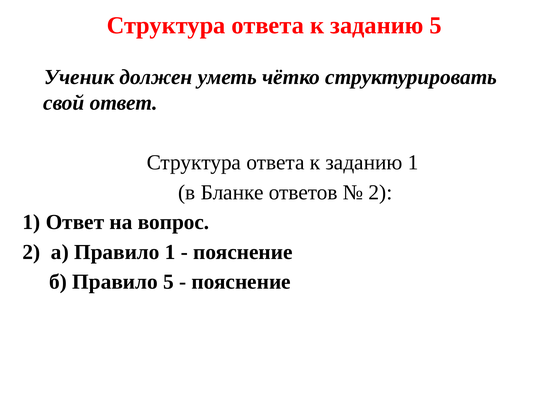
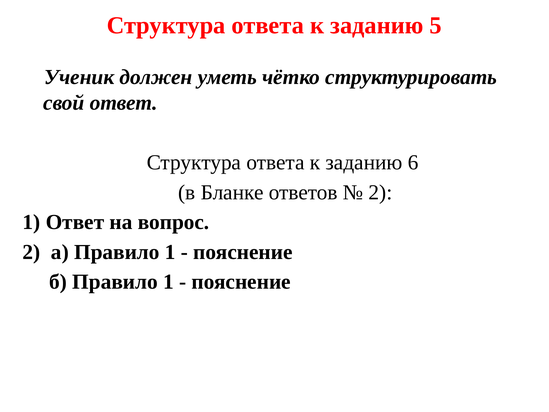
заданию 1: 1 -> 6
б Правило 5: 5 -> 1
